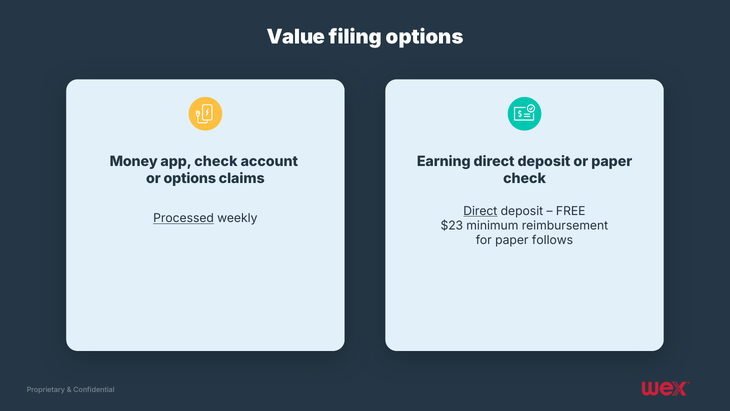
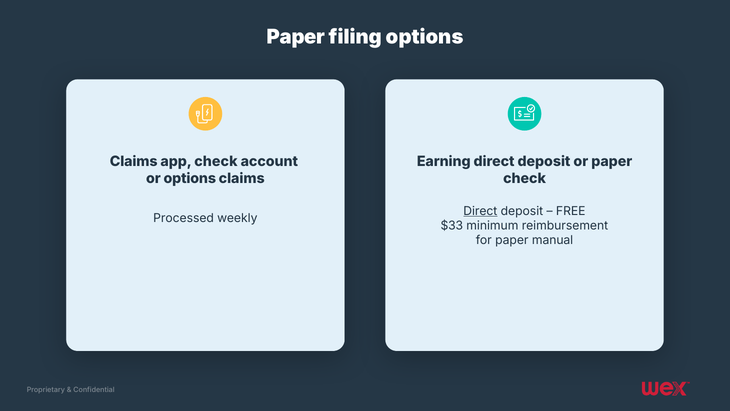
Value at (296, 37): Value -> Paper
Money at (134, 161): Money -> Claims
Processed underline: present -> none
$23: $23 -> $33
follows: follows -> manual
